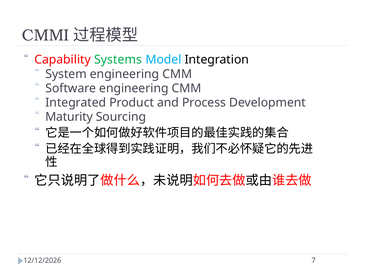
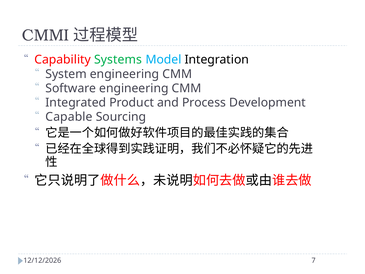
Maturity: Maturity -> Capable
